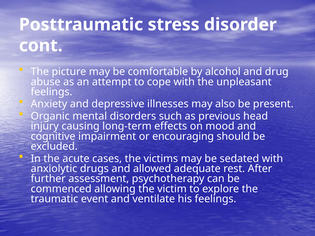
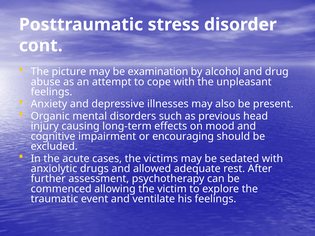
comfortable: comfortable -> examination
